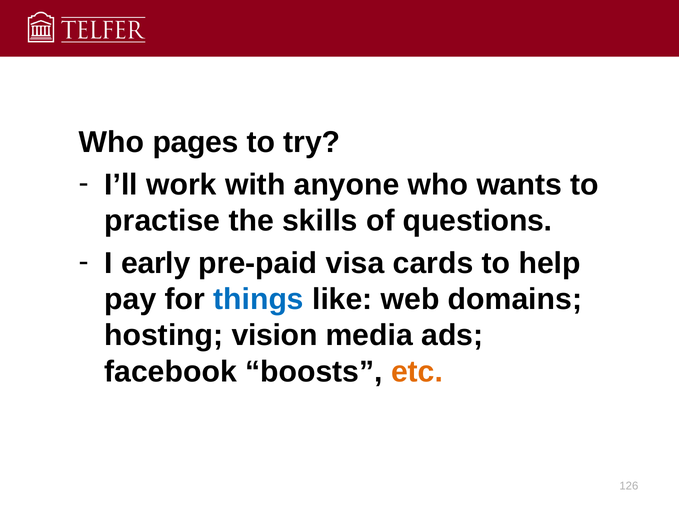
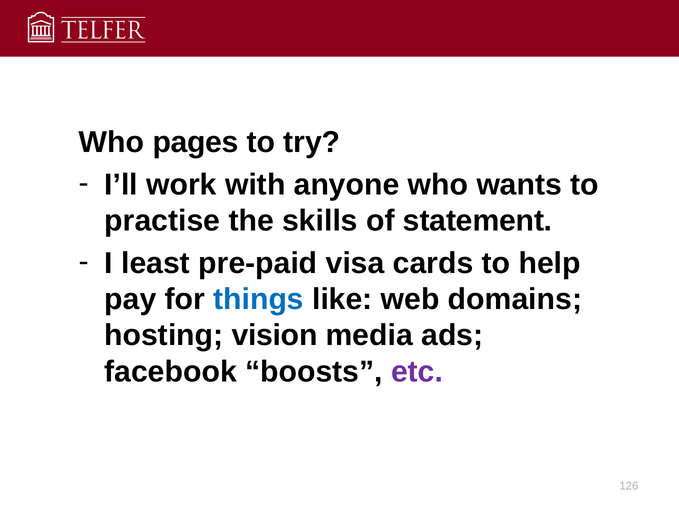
questions: questions -> statement
early: early -> least
etc colour: orange -> purple
